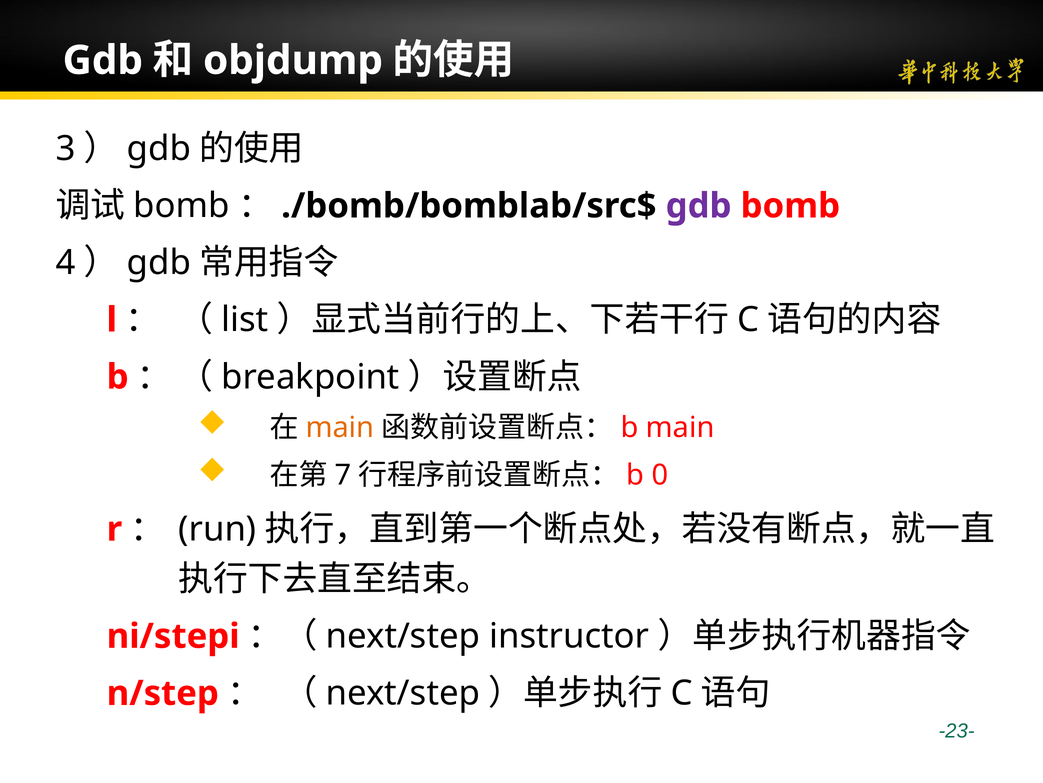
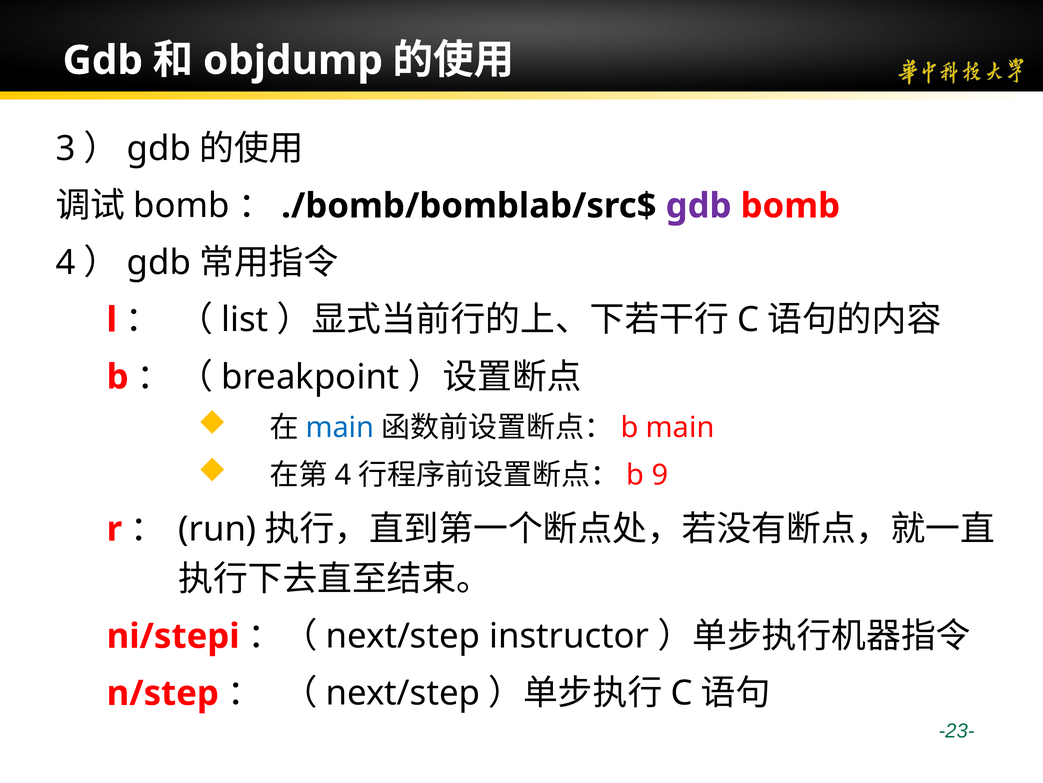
main at (340, 427) colour: orange -> blue
7 at (343, 475): 7 -> 4
0: 0 -> 9
